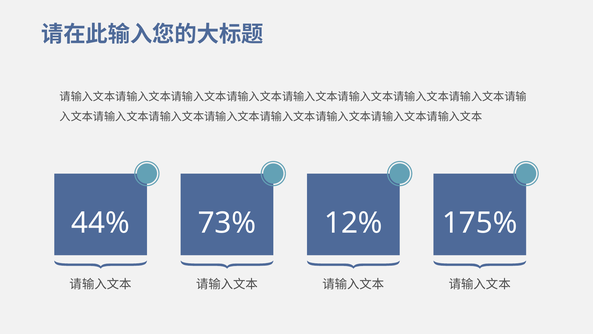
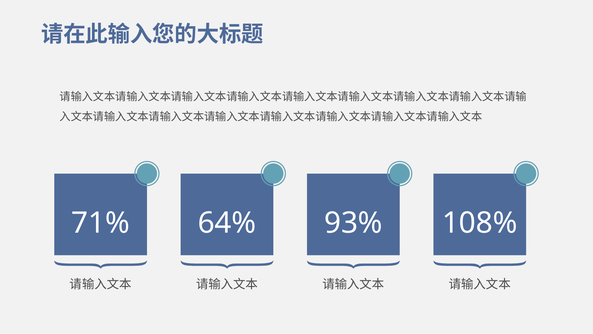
44%: 44% -> 71%
73%: 73% -> 64%
12%: 12% -> 93%
175%: 175% -> 108%
